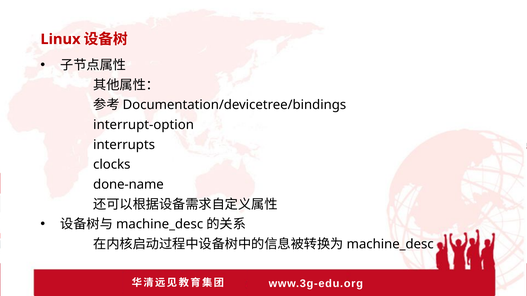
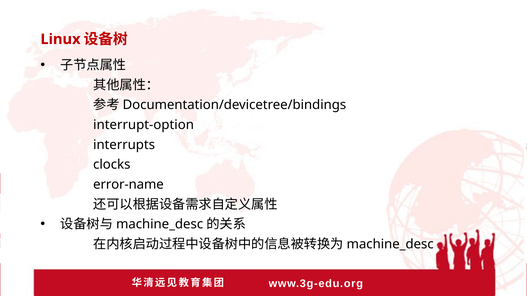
done-name: done-name -> error-name
